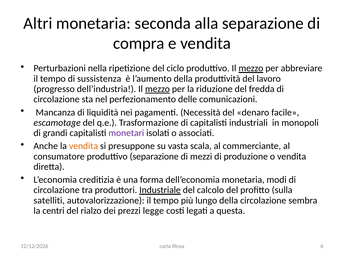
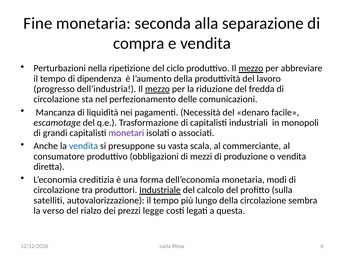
Altri: Altri -> Fine
sussistenza: sussistenza -> dipendenza
vendita at (83, 146) colour: orange -> blue
produttivo separazione: separazione -> obbligazioni
centri: centri -> verso
